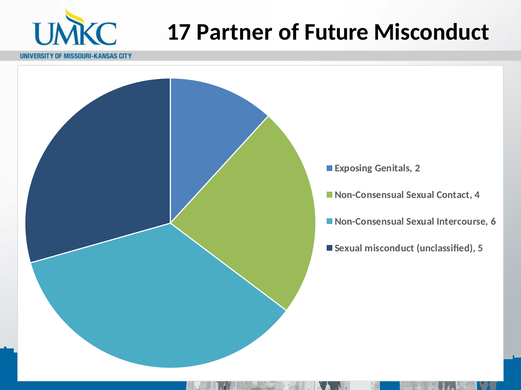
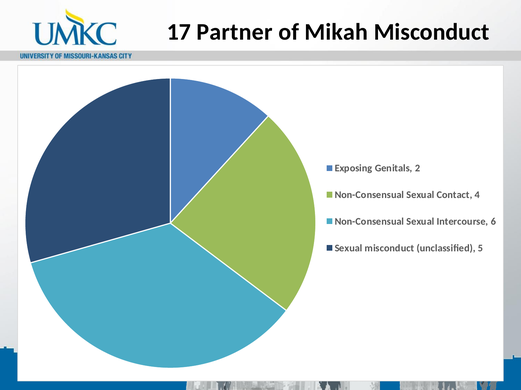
Future: Future -> Mikah
